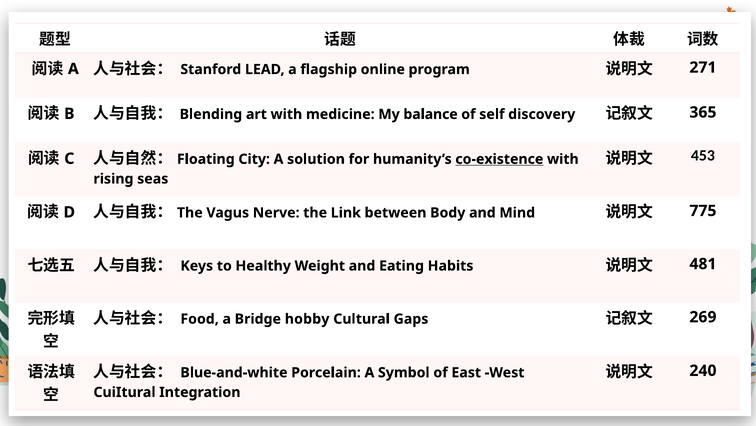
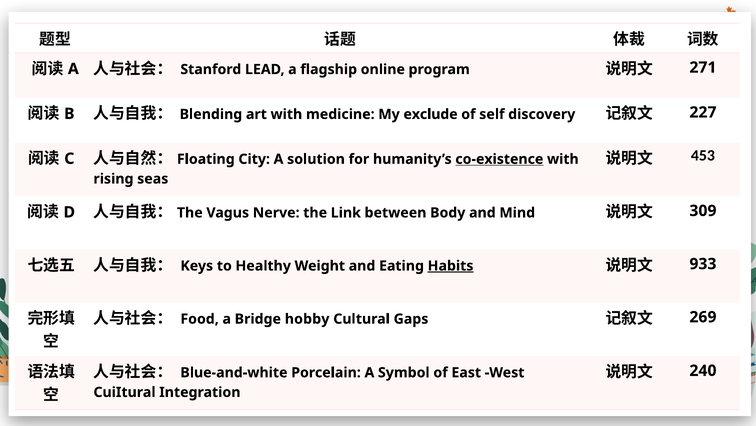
balance: balance -> exclude
365: 365 -> 227
775: 775 -> 309
Habits underline: none -> present
481: 481 -> 933
